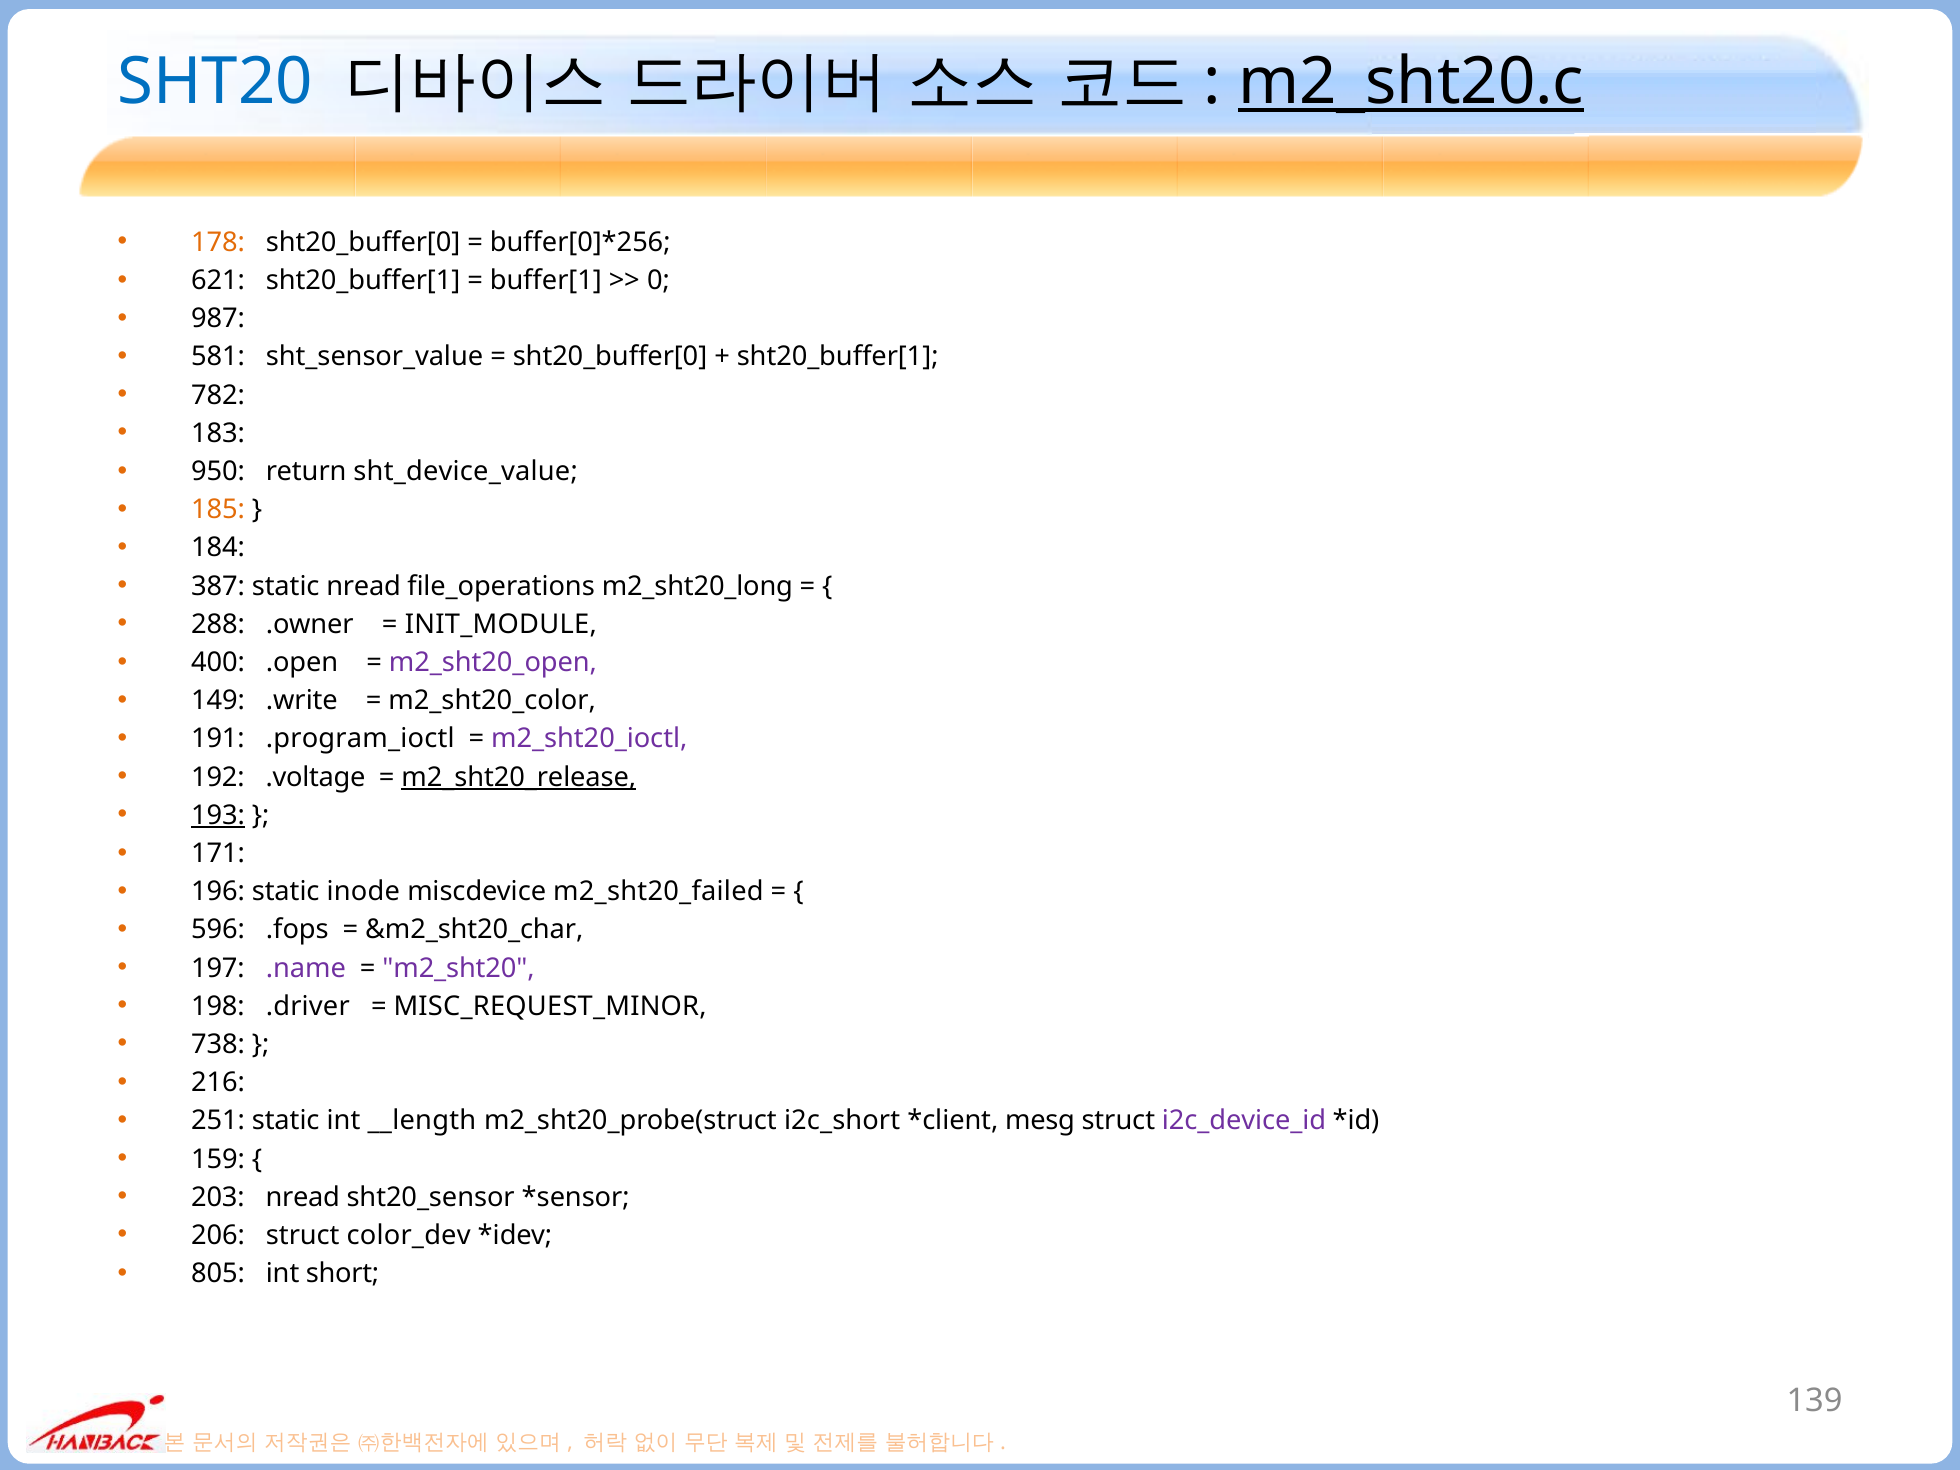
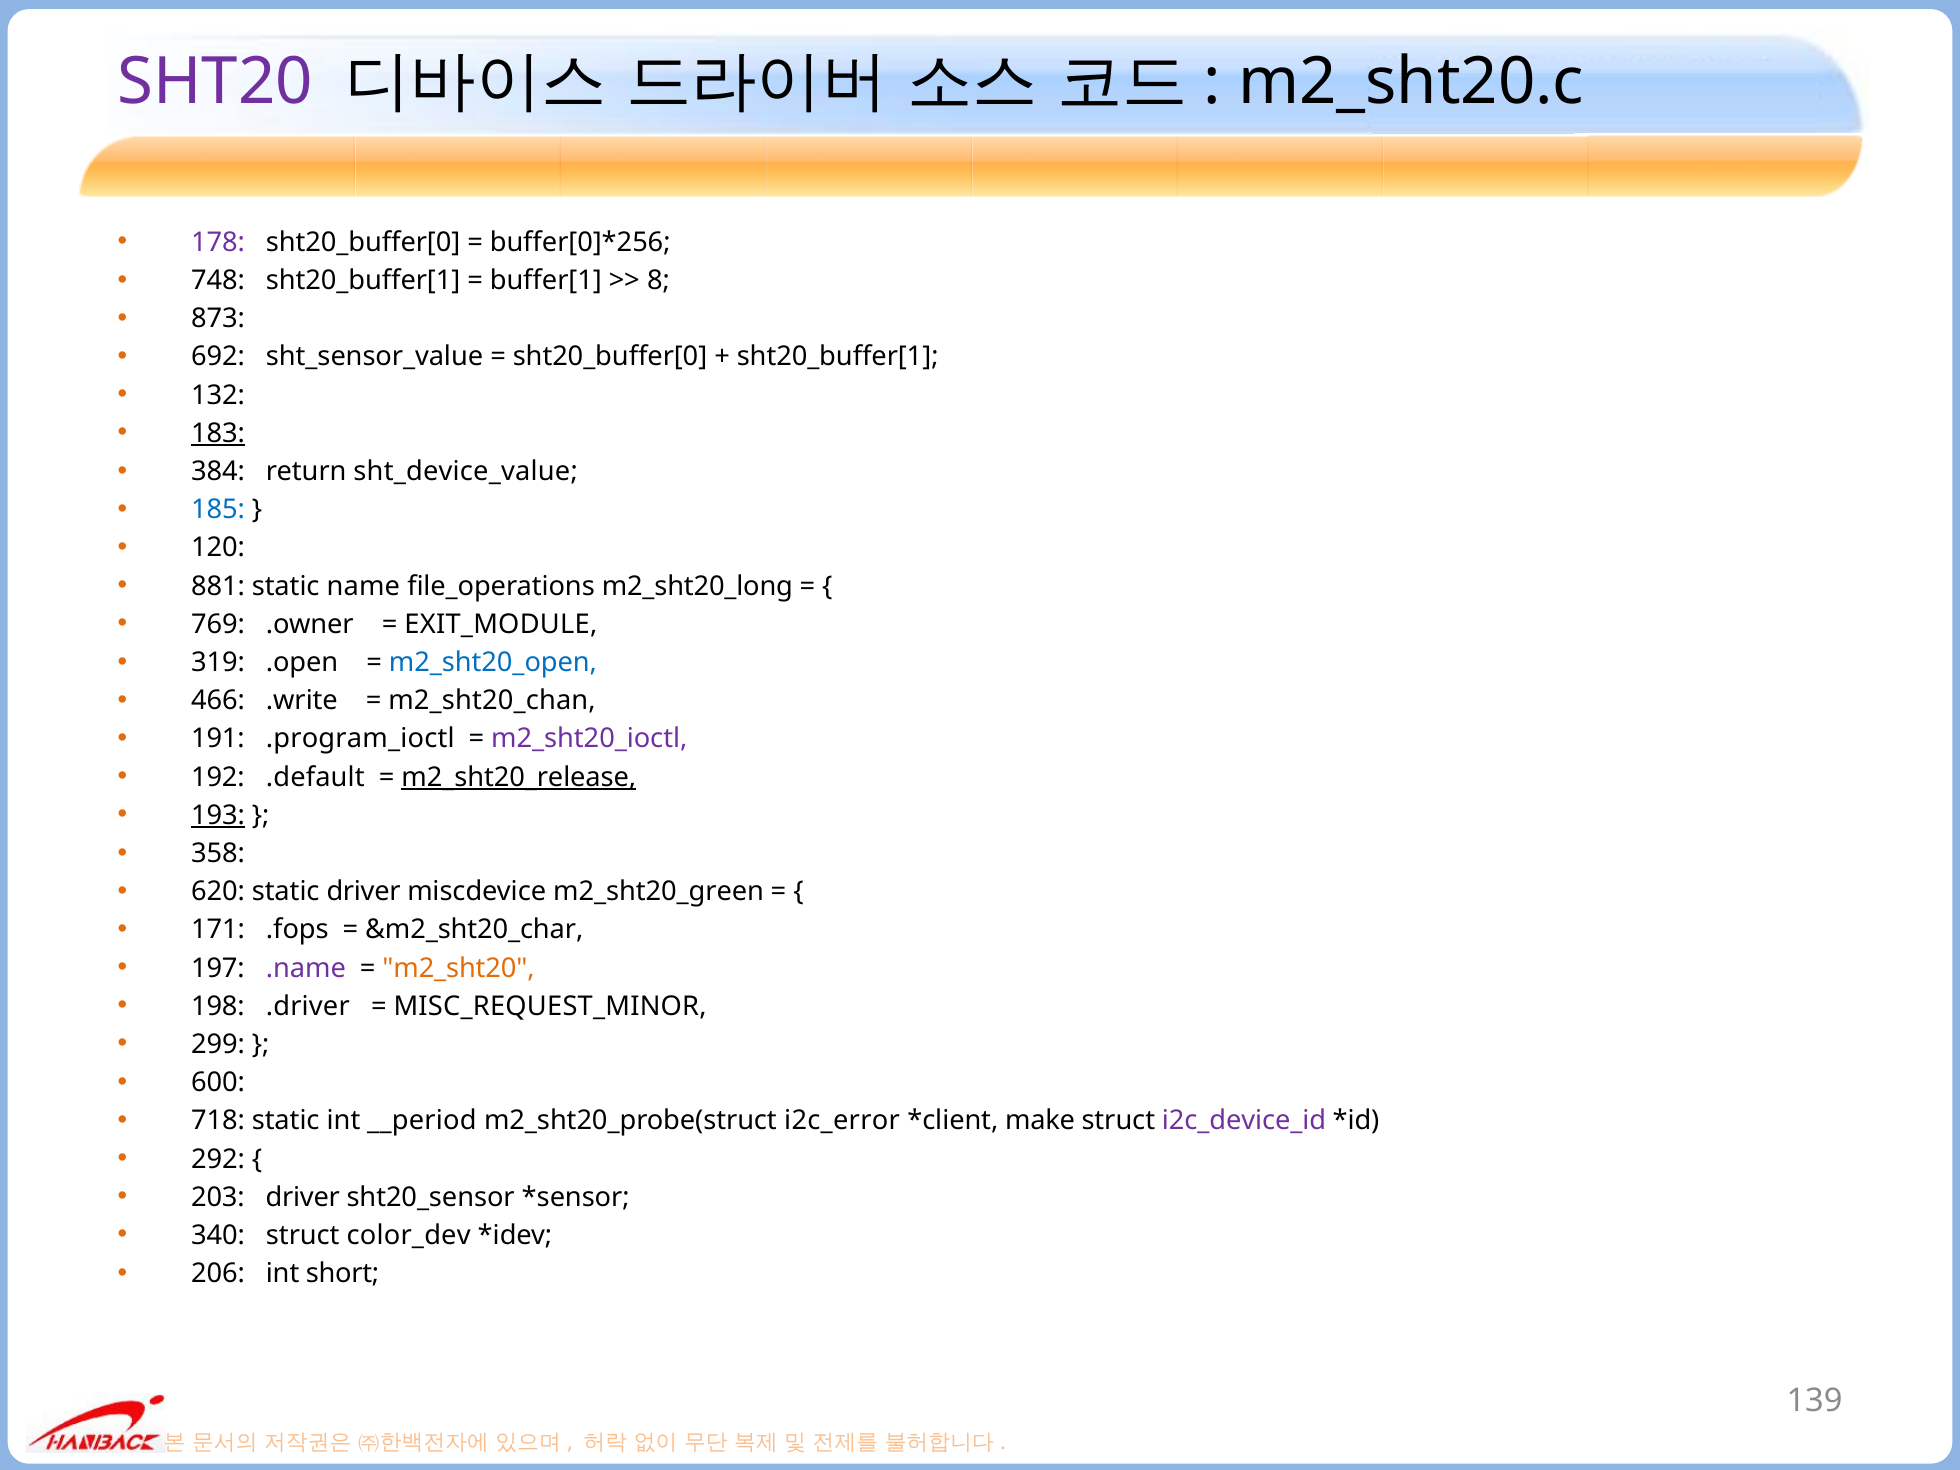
SHT20 colour: blue -> purple
m2_sht20.c underline: present -> none
178 colour: orange -> purple
621: 621 -> 748
0: 0 -> 8
987: 987 -> 873
581: 581 -> 692
782: 782 -> 132
183 underline: none -> present
950: 950 -> 384
185 colour: orange -> blue
184: 184 -> 120
387: 387 -> 881
static nread: nread -> name
288: 288 -> 769
INIT_MODULE: INIT_MODULE -> EXIT_MODULE
400: 400 -> 319
m2_sht20_open colour: purple -> blue
149: 149 -> 466
m2_sht20_color: m2_sht20_color -> m2_sht20_chan
.voltage: .voltage -> .default
171: 171 -> 358
196: 196 -> 620
static inode: inode -> driver
m2_sht20_failed: m2_sht20_failed -> m2_sht20_green
596: 596 -> 171
m2_sht20 colour: purple -> orange
738: 738 -> 299
216: 216 -> 600
251: 251 -> 718
__length: __length -> __period
i2c_short: i2c_short -> i2c_error
mesg: mesg -> make
159: 159 -> 292
203 nread: nread -> driver
206: 206 -> 340
805: 805 -> 206
